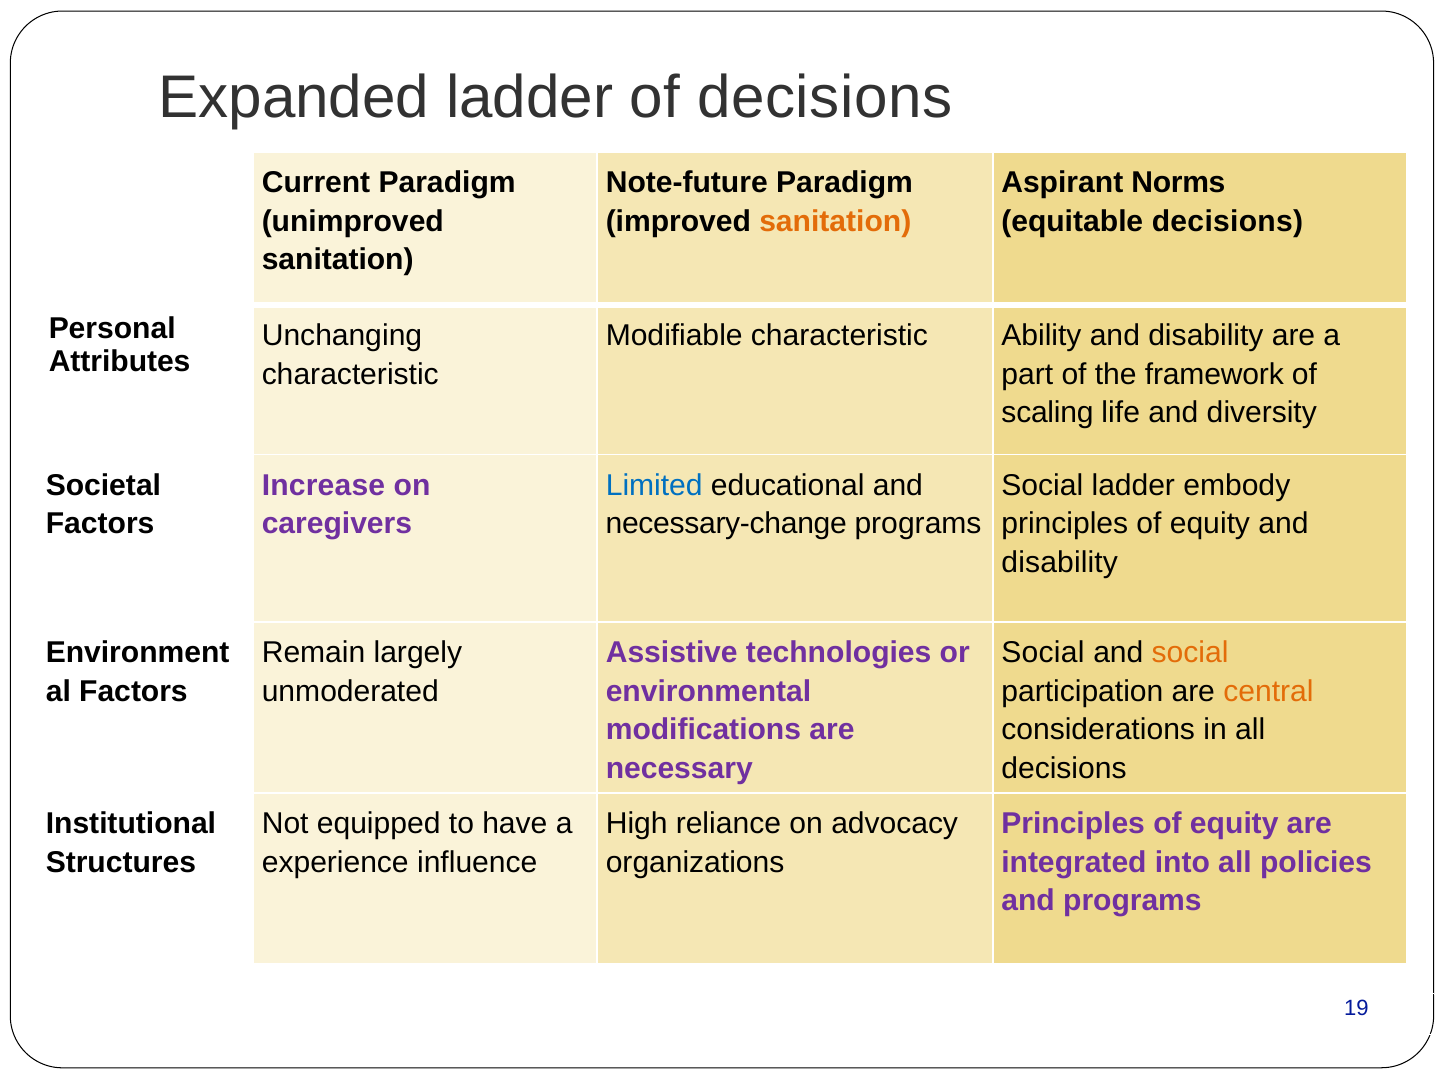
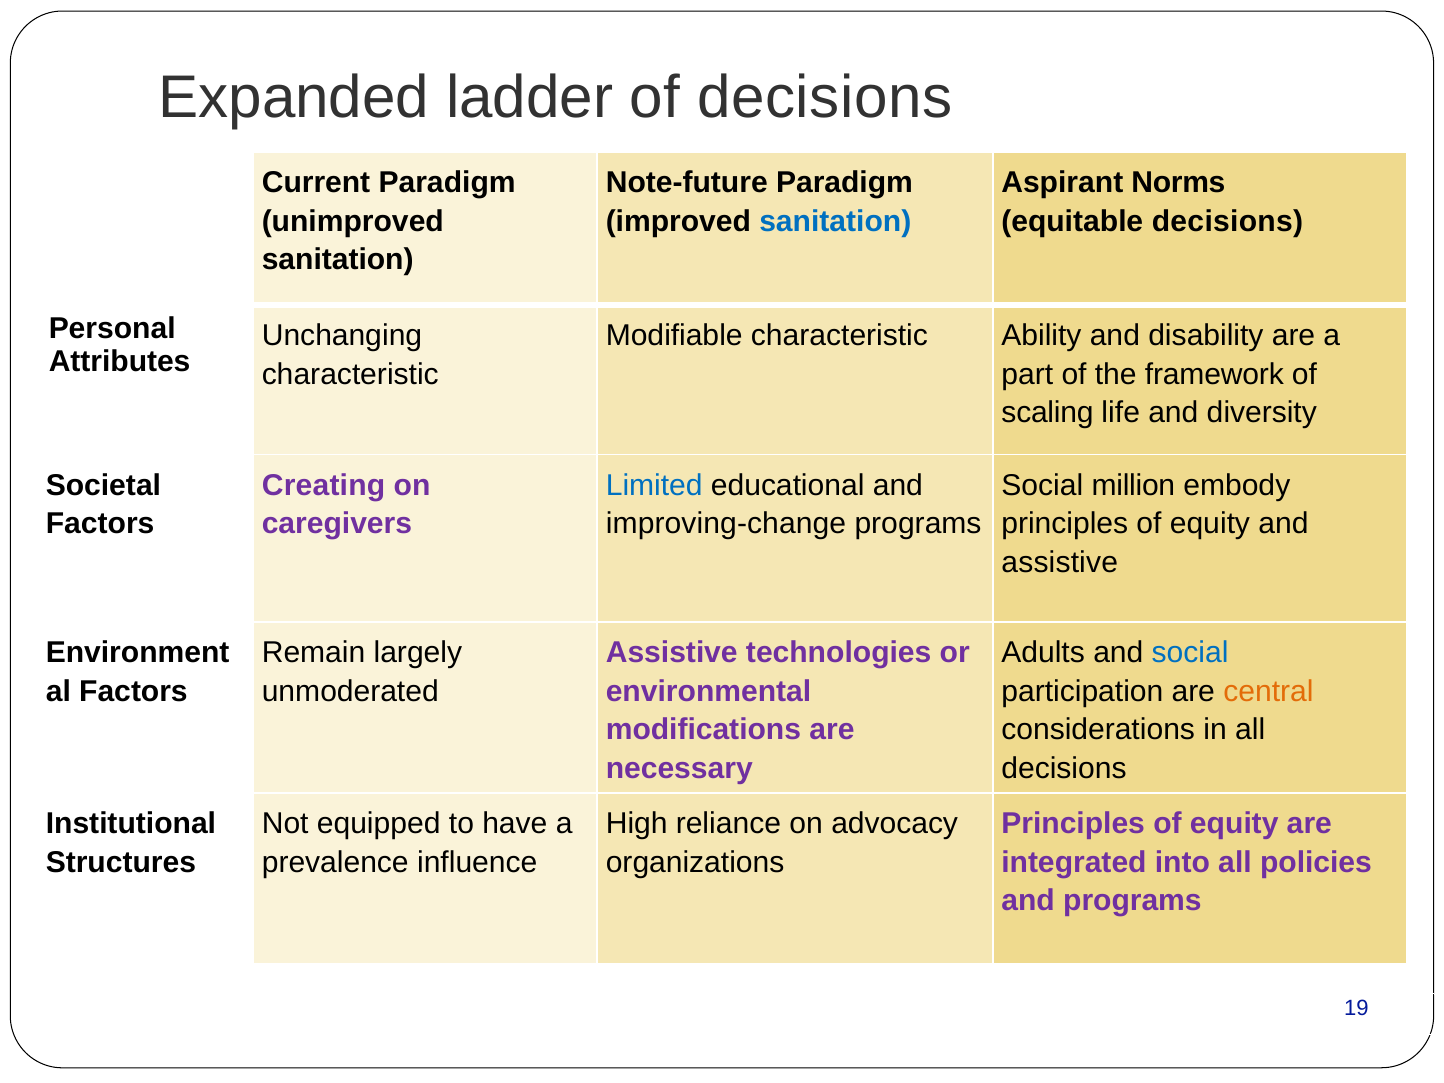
sanitation at (835, 221) colour: orange -> blue
Increase: Increase -> Creating
Social ladder: ladder -> million
necessary-change: necessary-change -> improving-change
disability at (1060, 562): disability -> assistive
Social at (1043, 653): Social -> Adults
social at (1190, 653) colour: orange -> blue
experience: experience -> prevalence
